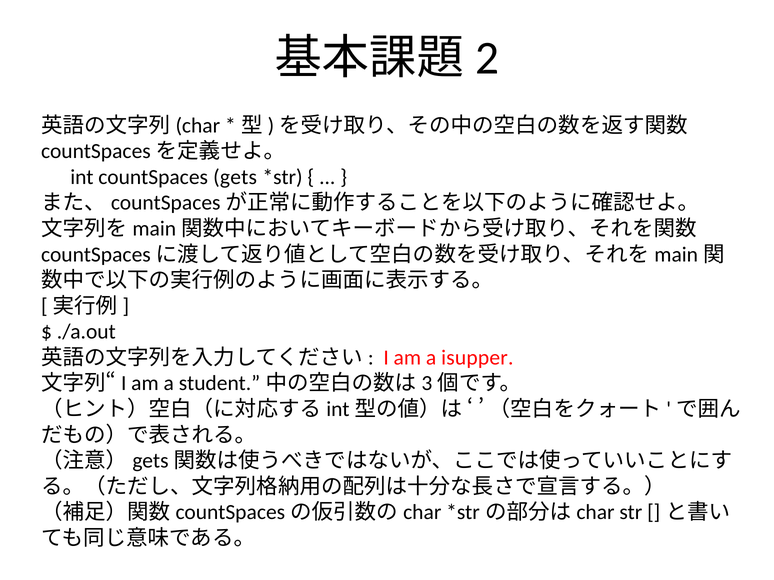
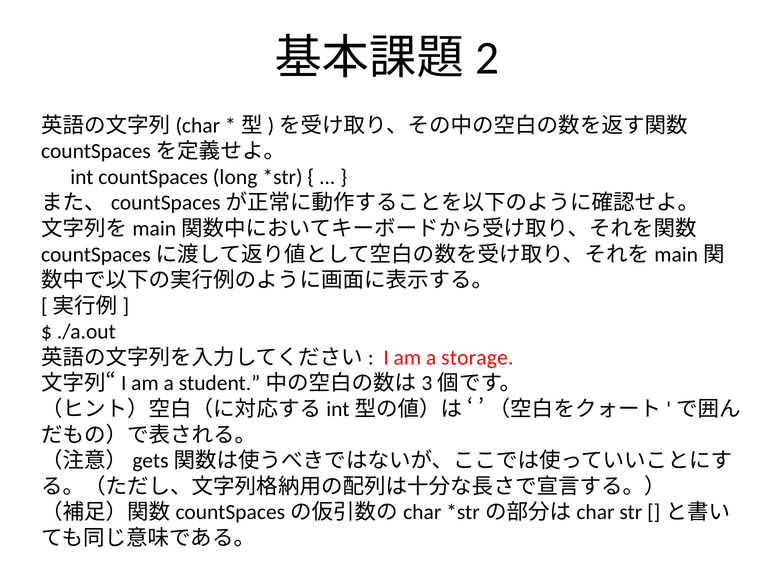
gets: gets -> long
isupper: isupper -> storage
